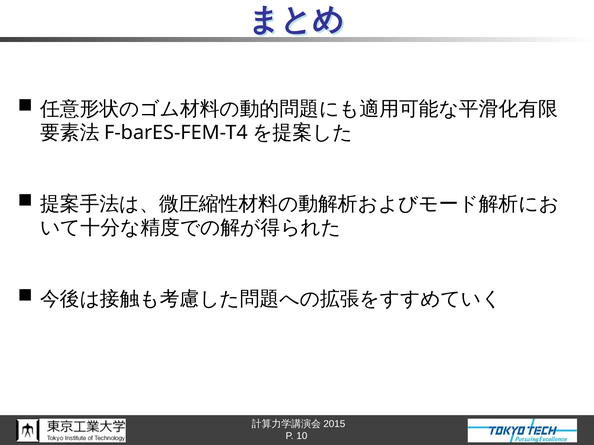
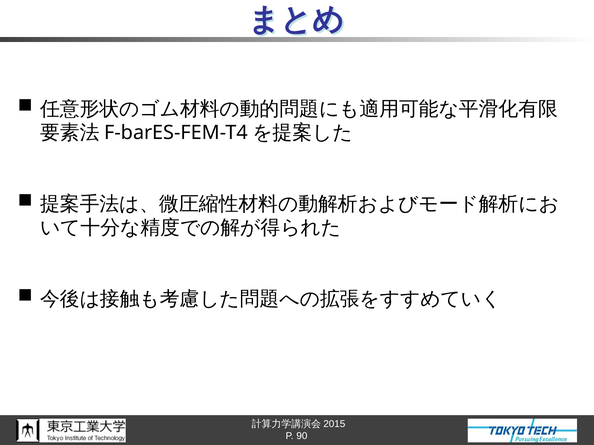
10: 10 -> 90
